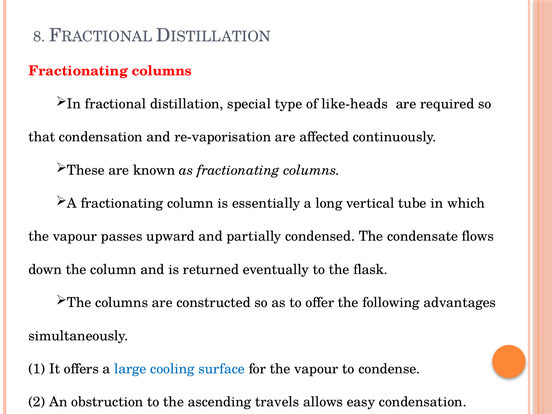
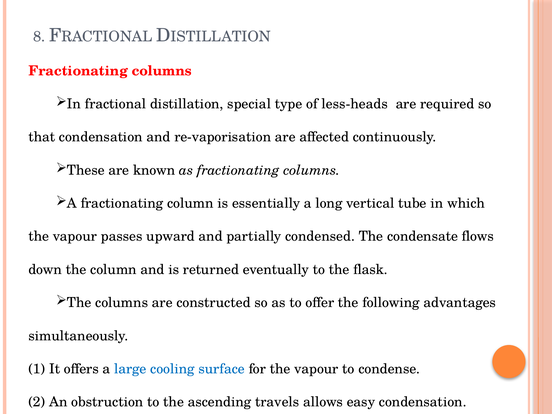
like-heads: like-heads -> less-heads
